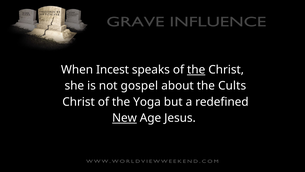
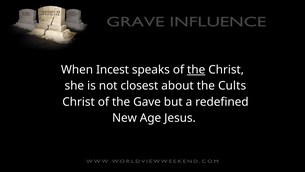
gospel: gospel -> closest
Yoga: Yoga -> Gave
New underline: present -> none
